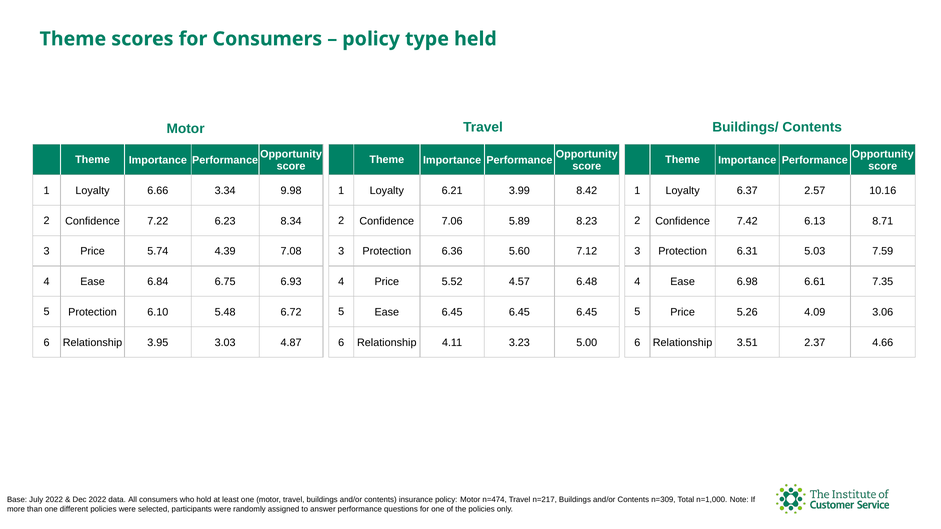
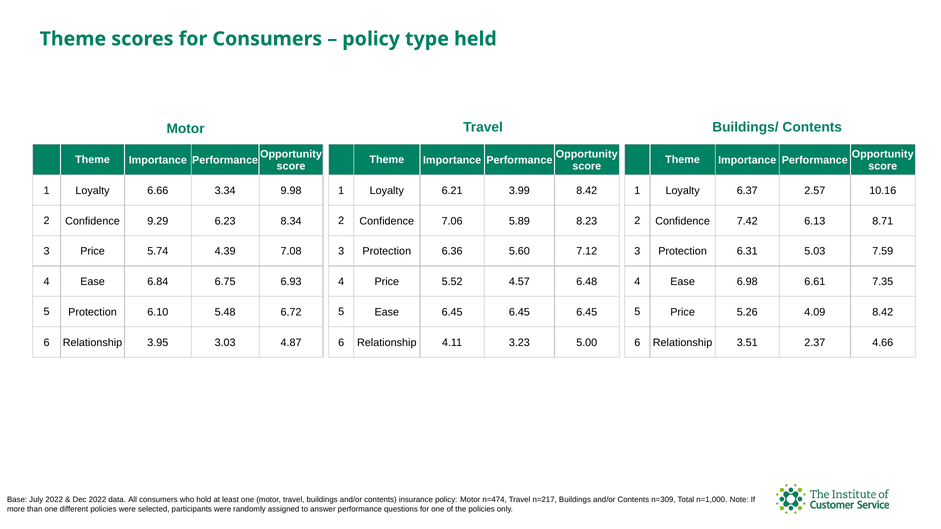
7.22: 7.22 -> 9.29
4.09 3.06: 3.06 -> 8.42
